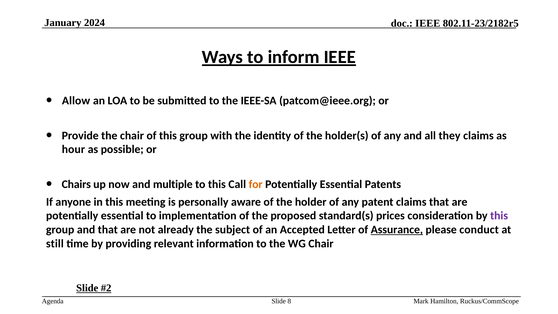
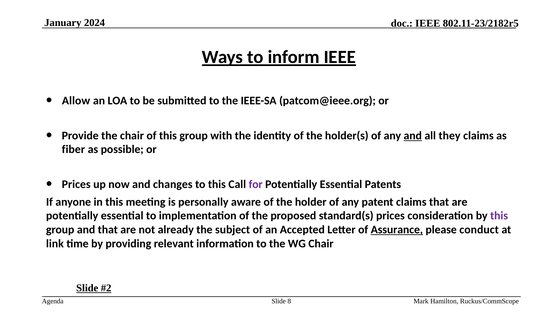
and at (413, 135) underline: none -> present
hour: hour -> fiber
Chairs at (76, 184): Chairs -> Prices
multiple: multiple -> changes
for colour: orange -> purple
still: still -> link
